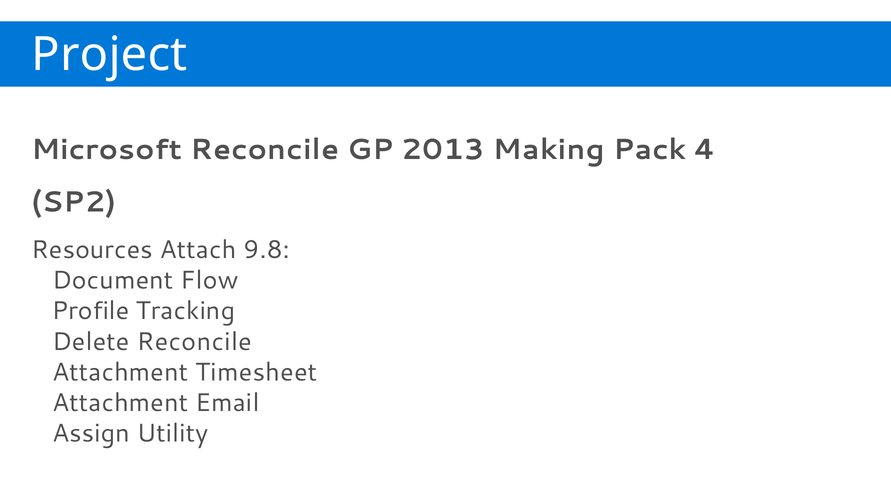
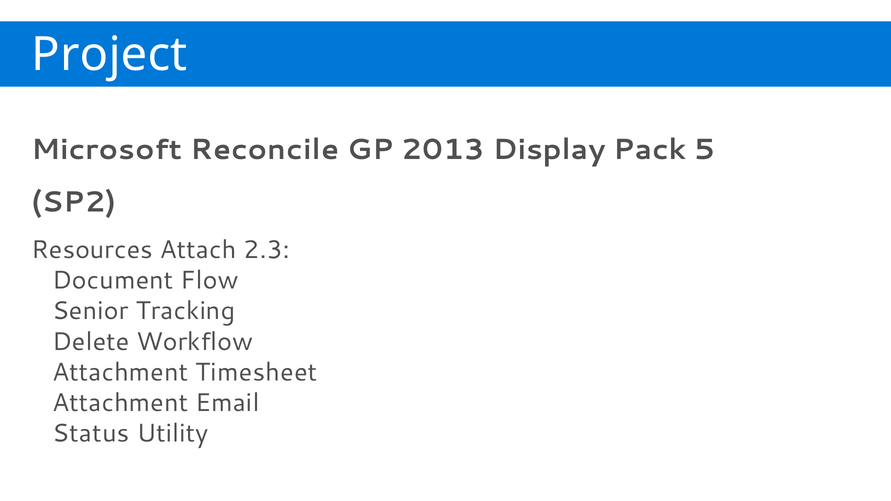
Making: Making -> Display
4: 4 -> 5
9.8: 9.8 -> 2.3
Profile: Profile -> Senior
Delete Reconcile: Reconcile -> Workflow
Assign: Assign -> Status
